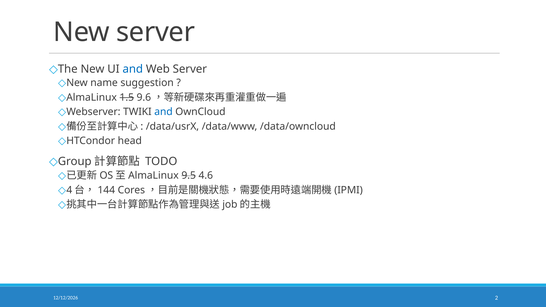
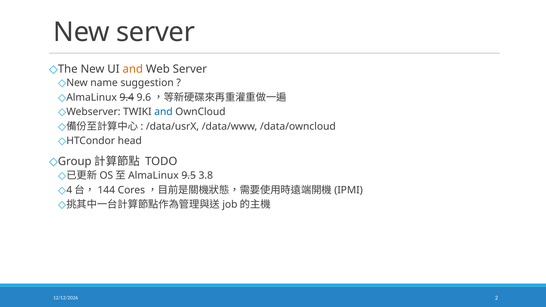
and at (133, 69) colour: blue -> orange
1.5: 1.5 -> 9.4
4.6: 4.6 -> 3.8
